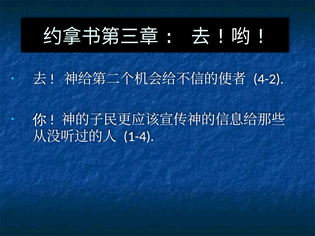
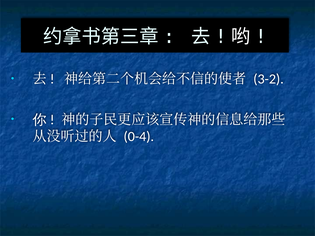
4-2: 4-2 -> 3-2
1-4: 1-4 -> 0-4
